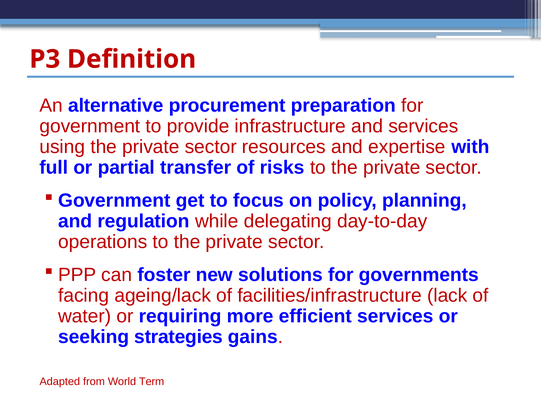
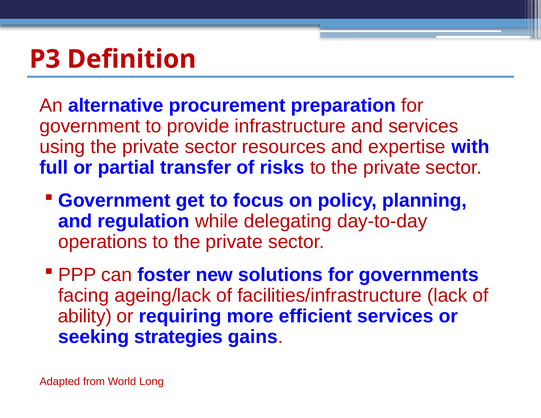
water: water -> ability
Term: Term -> Long
